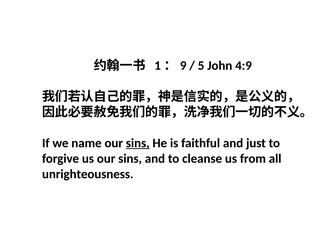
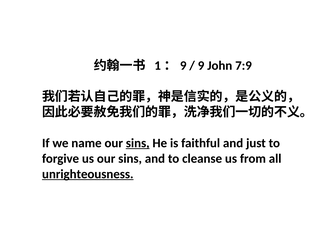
5: 5 -> 9
4:9: 4:9 -> 7:9
unrighteousness underline: none -> present
